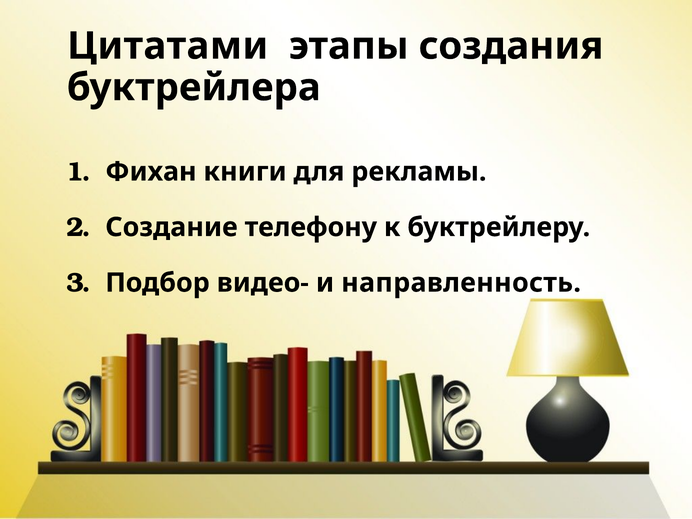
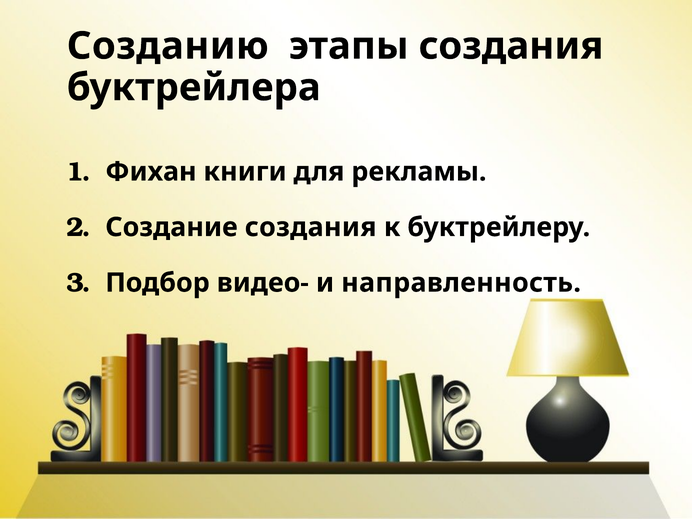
Цитатами: Цитатами -> Созданию
Создание телефону: телефону -> создания
